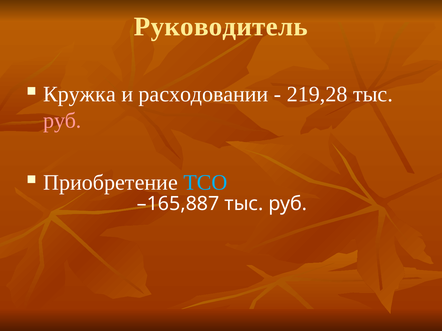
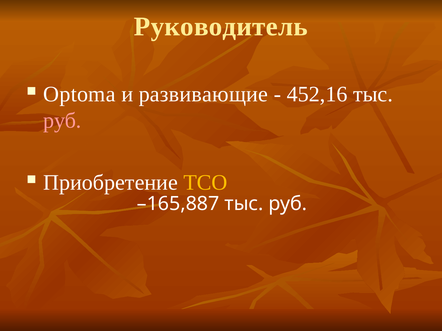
Кружка: Кружка -> Optoma
расходовании: расходовании -> развивающие
219,28: 219,28 -> 452,16
ТСО colour: light blue -> yellow
